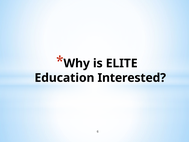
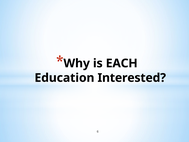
ELITE: ELITE -> EACH
